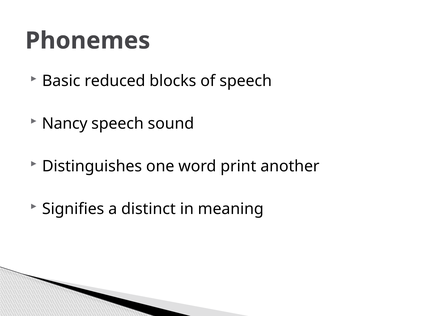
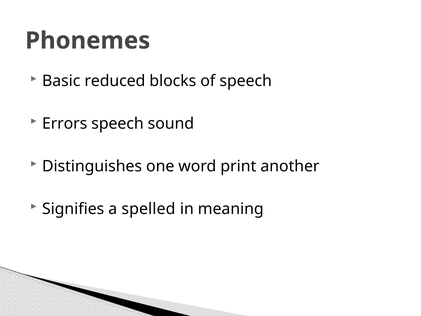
Nancy: Nancy -> Errors
distinct: distinct -> spelled
